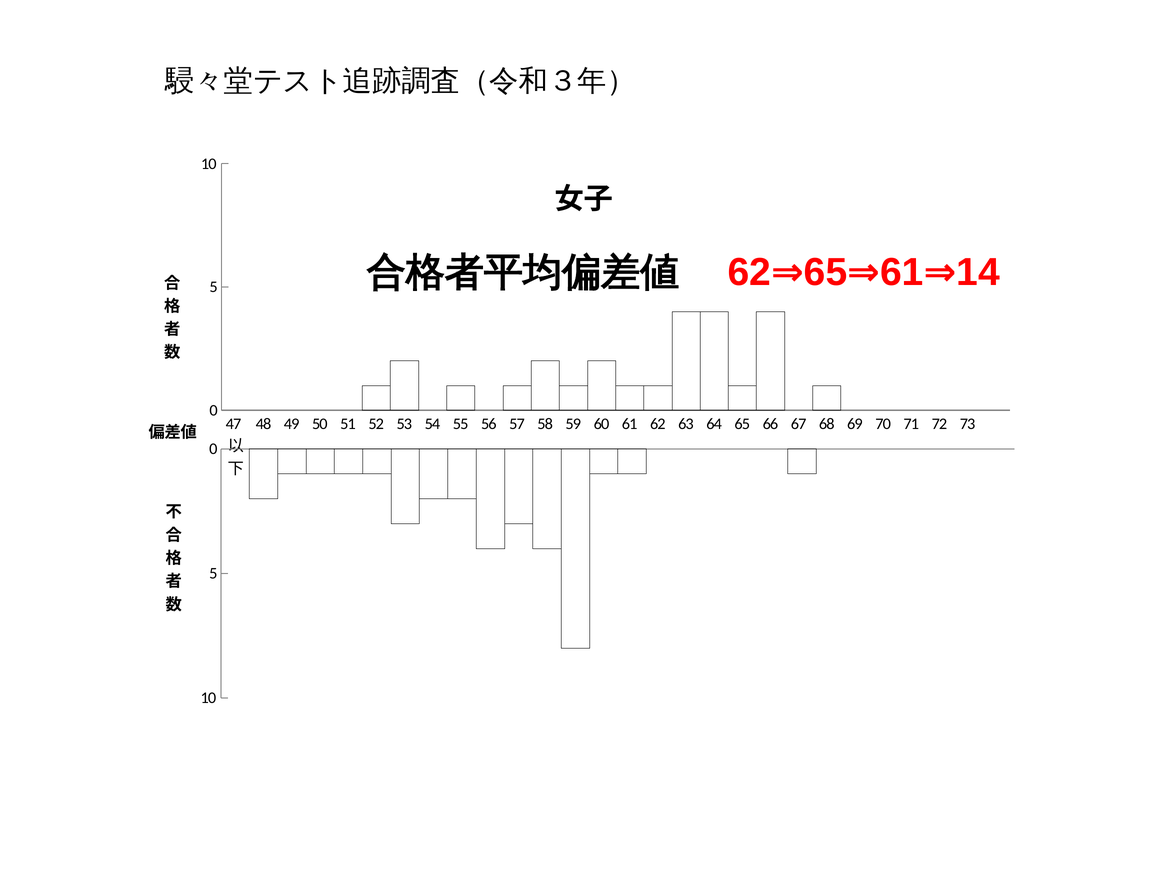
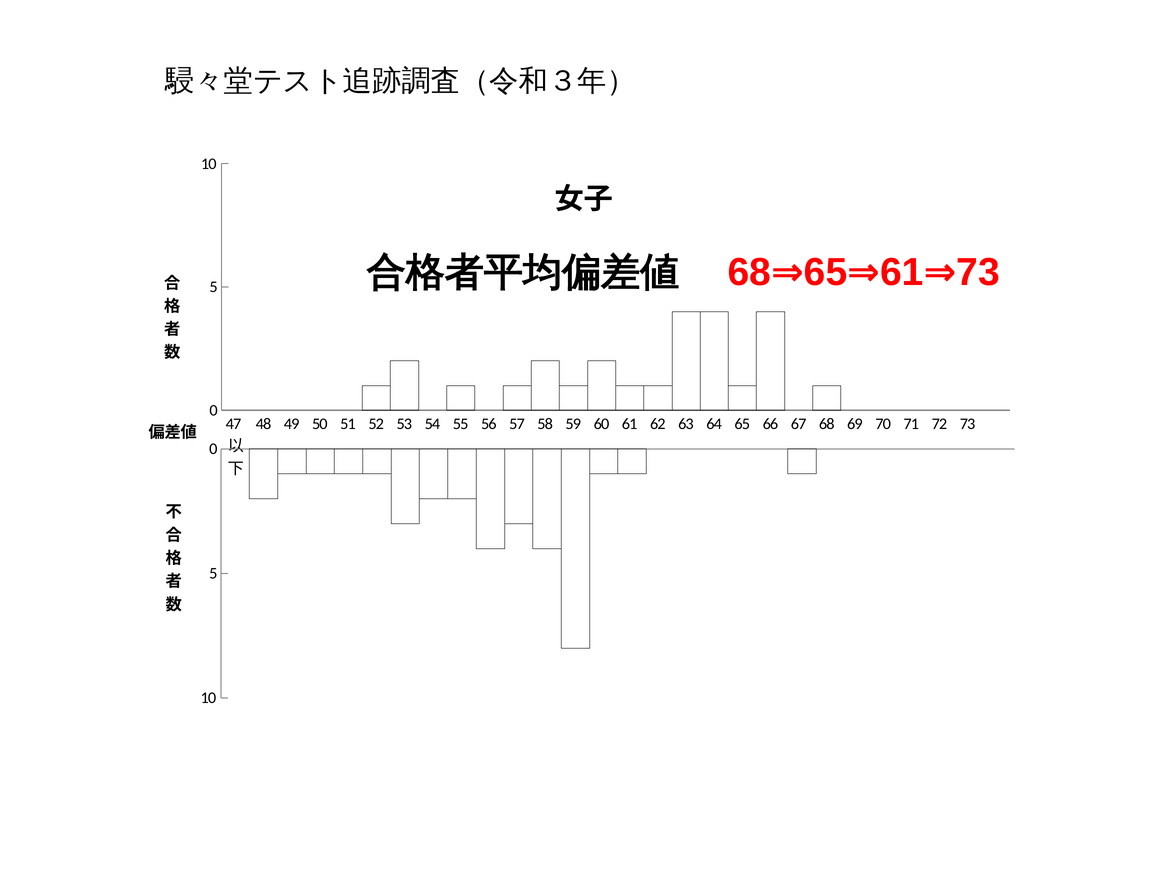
62 at (749, 272): 62 -> 68
61 14: 14 -> 73
